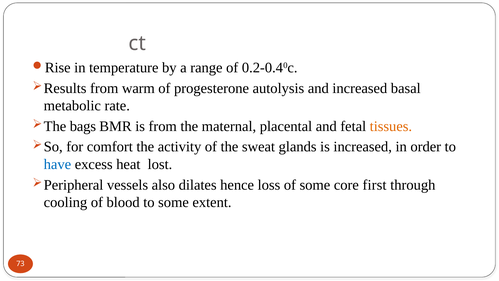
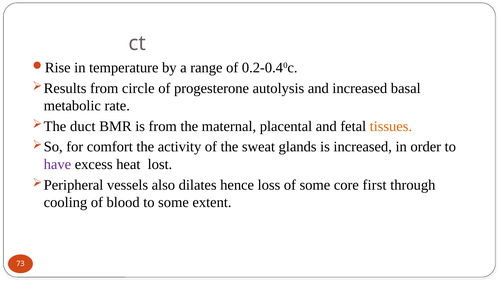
warm: warm -> circle
bags: bags -> duct
have colour: blue -> purple
